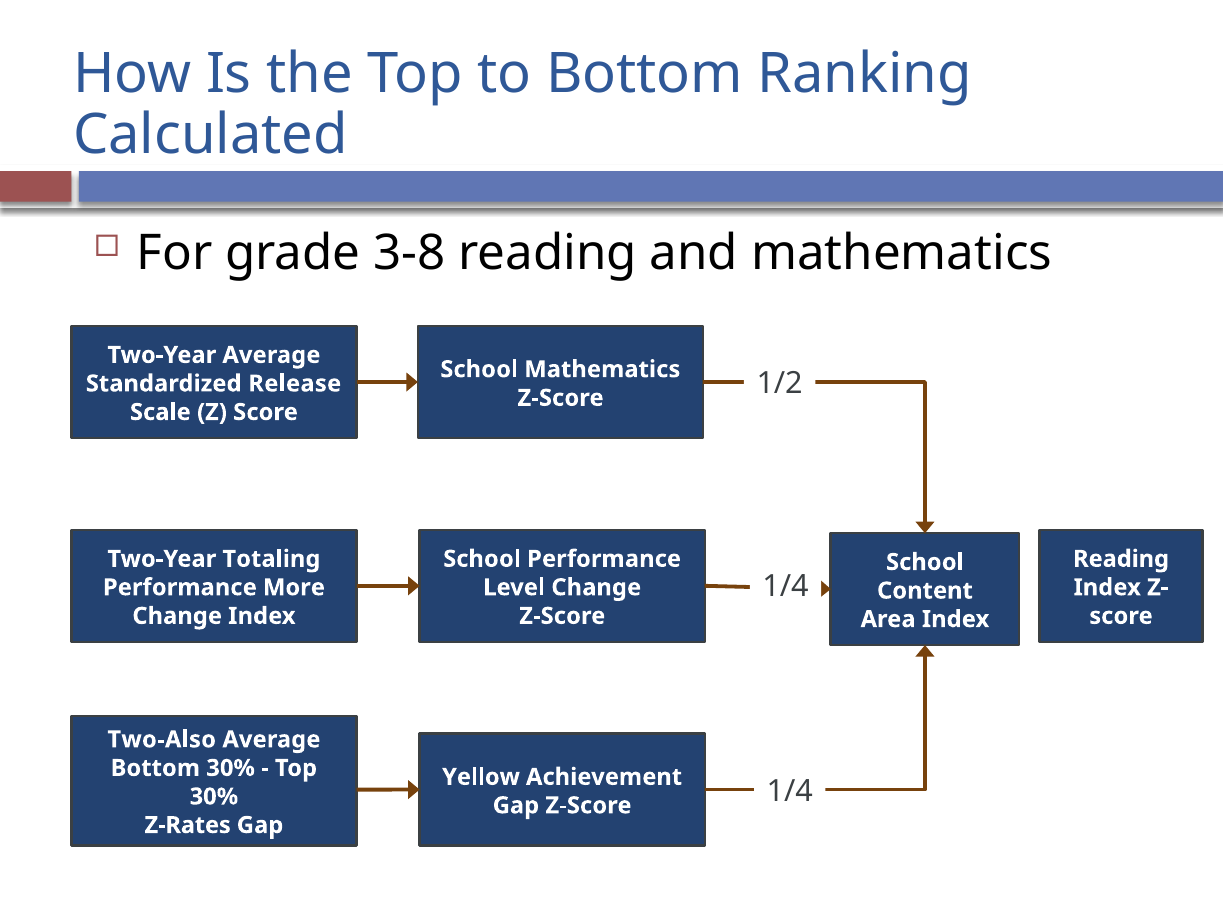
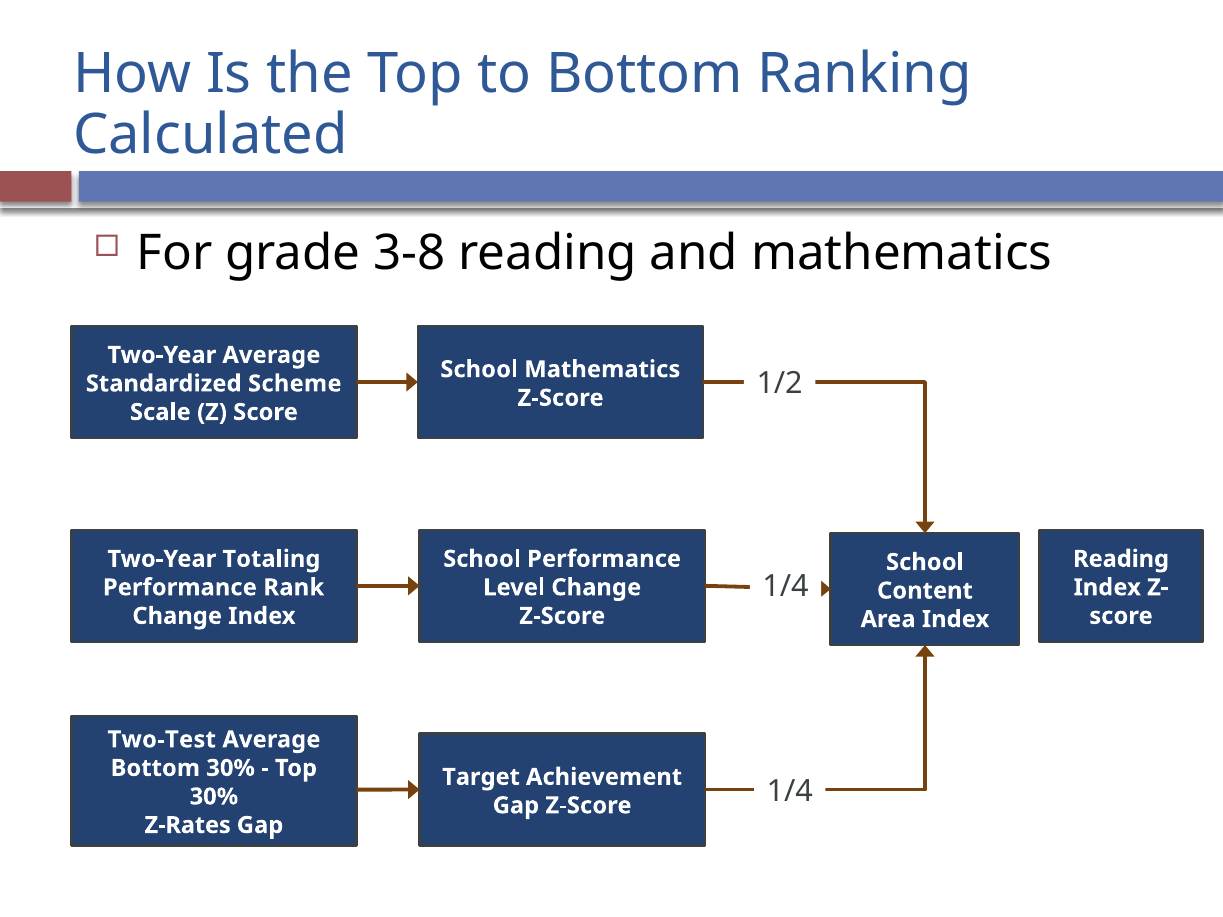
Release: Release -> Scheme
More: More -> Rank
Two-Also: Two-Also -> Two-Test
Yellow: Yellow -> Target
